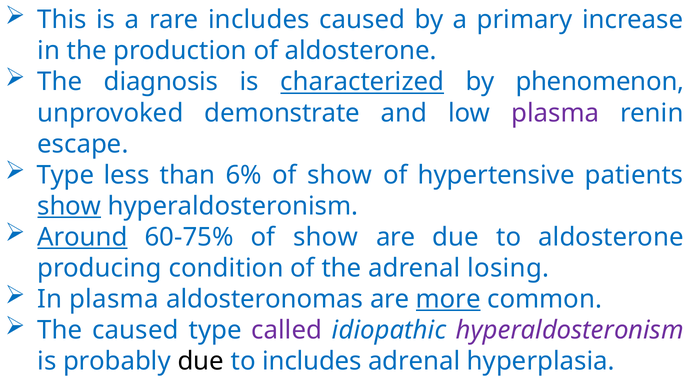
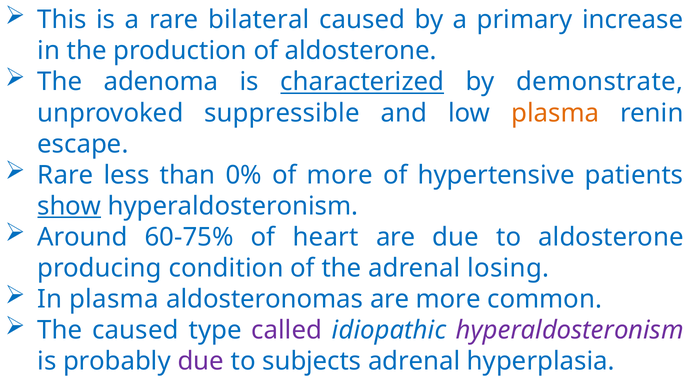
rare includes: includes -> bilateral
diagnosis: diagnosis -> adenoma
phenomenon: phenomenon -> demonstrate
demonstrate: demonstrate -> suppressible
plasma at (555, 113) colour: purple -> orange
Type at (66, 175): Type -> Rare
6%: 6% -> 0%
show at (340, 175): show -> more
Around underline: present -> none
60-75% of show: show -> heart
more at (448, 299) underline: present -> none
due at (201, 361) colour: black -> purple
to includes: includes -> subjects
